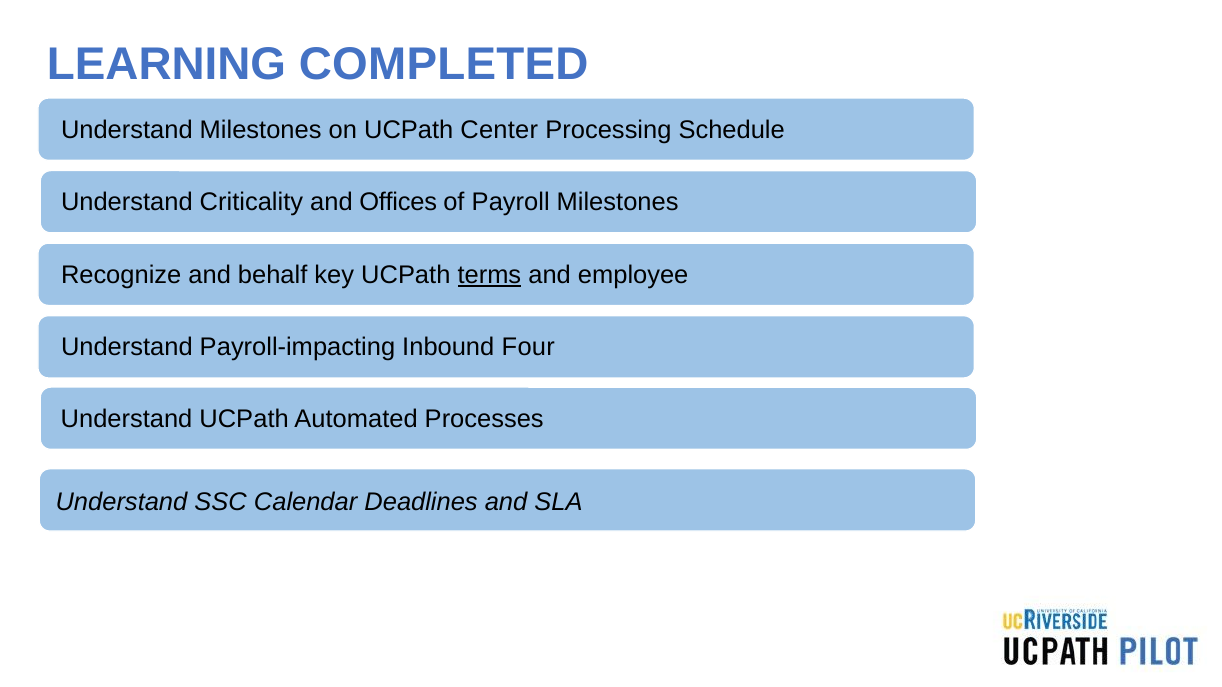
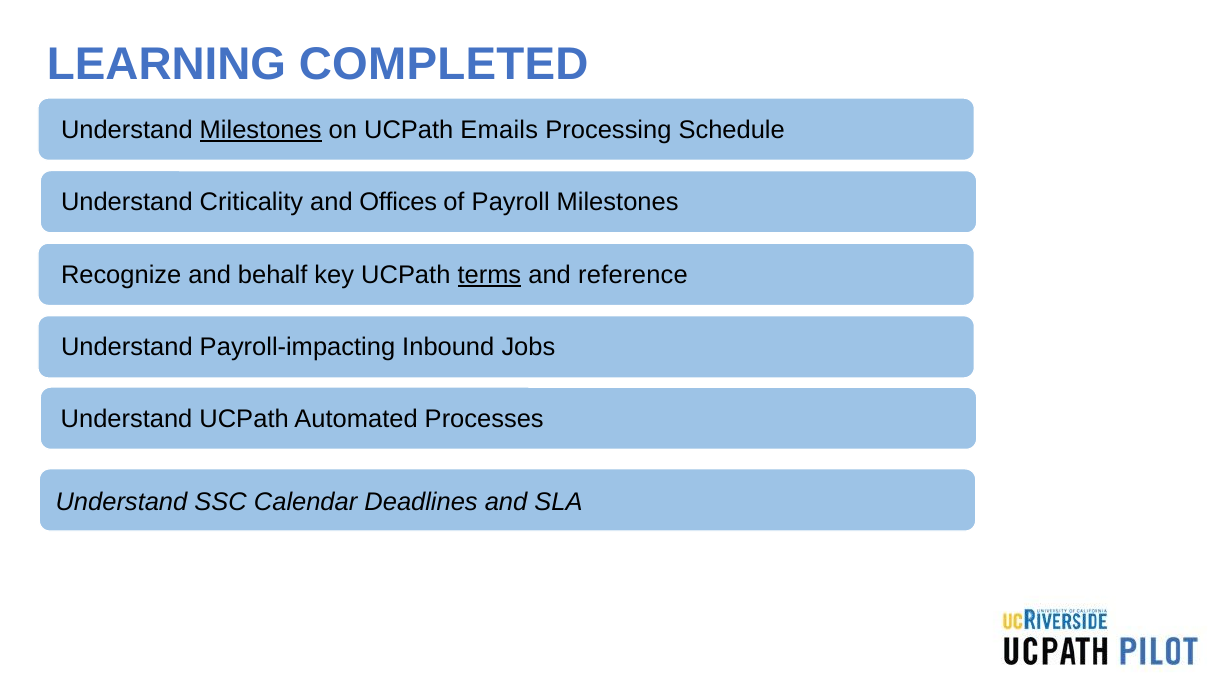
Milestones at (261, 130) underline: none -> present
Center: Center -> Emails
employee: employee -> reference
Four: Four -> Jobs
